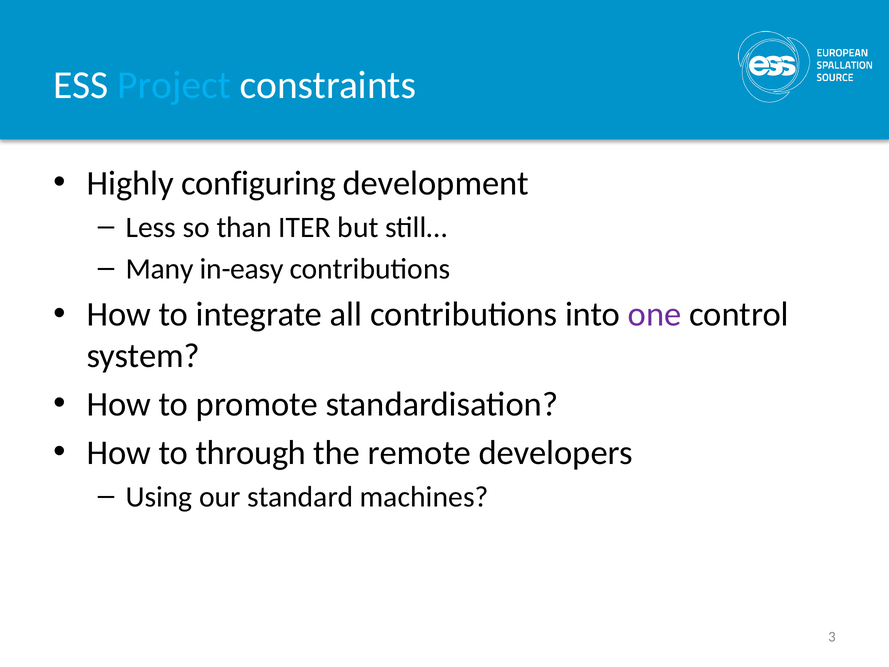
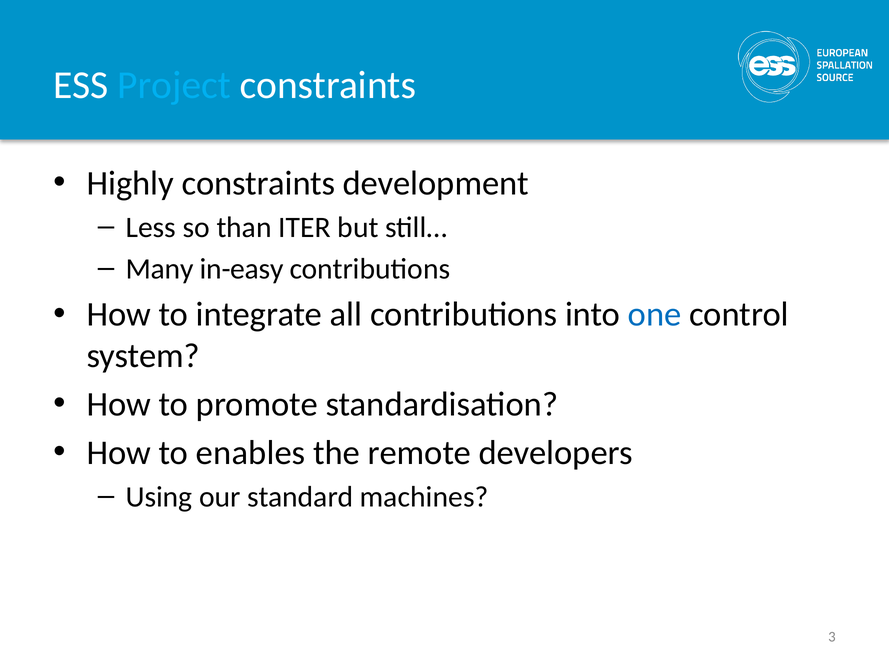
Highly configuring: configuring -> constraints
one colour: purple -> blue
through: through -> enables
